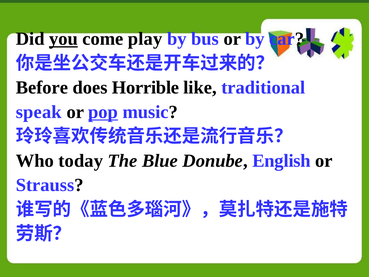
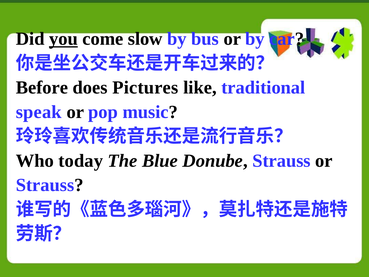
play: play -> slow
Horrible: Horrible -> Pictures
pop underline: present -> none
Donube English: English -> Strauss
